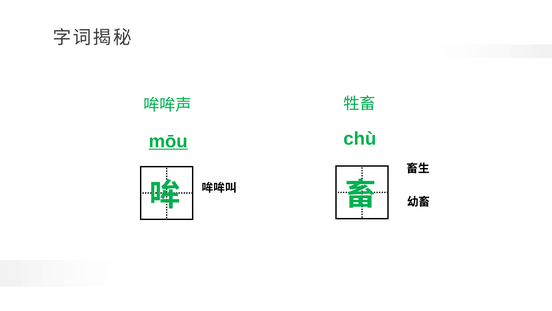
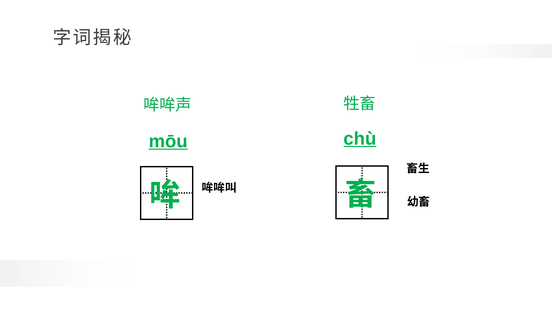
chù underline: none -> present
